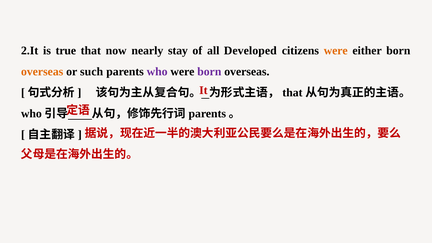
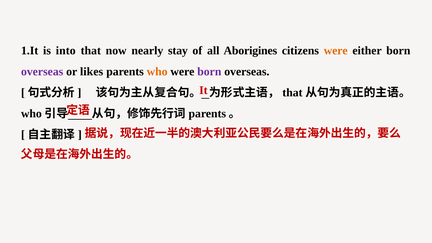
2.It: 2.It -> 1.It
true: true -> into
Developed: Developed -> Aborigines
overseas at (42, 72) colour: orange -> purple
such: such -> likes
who colour: purple -> orange
